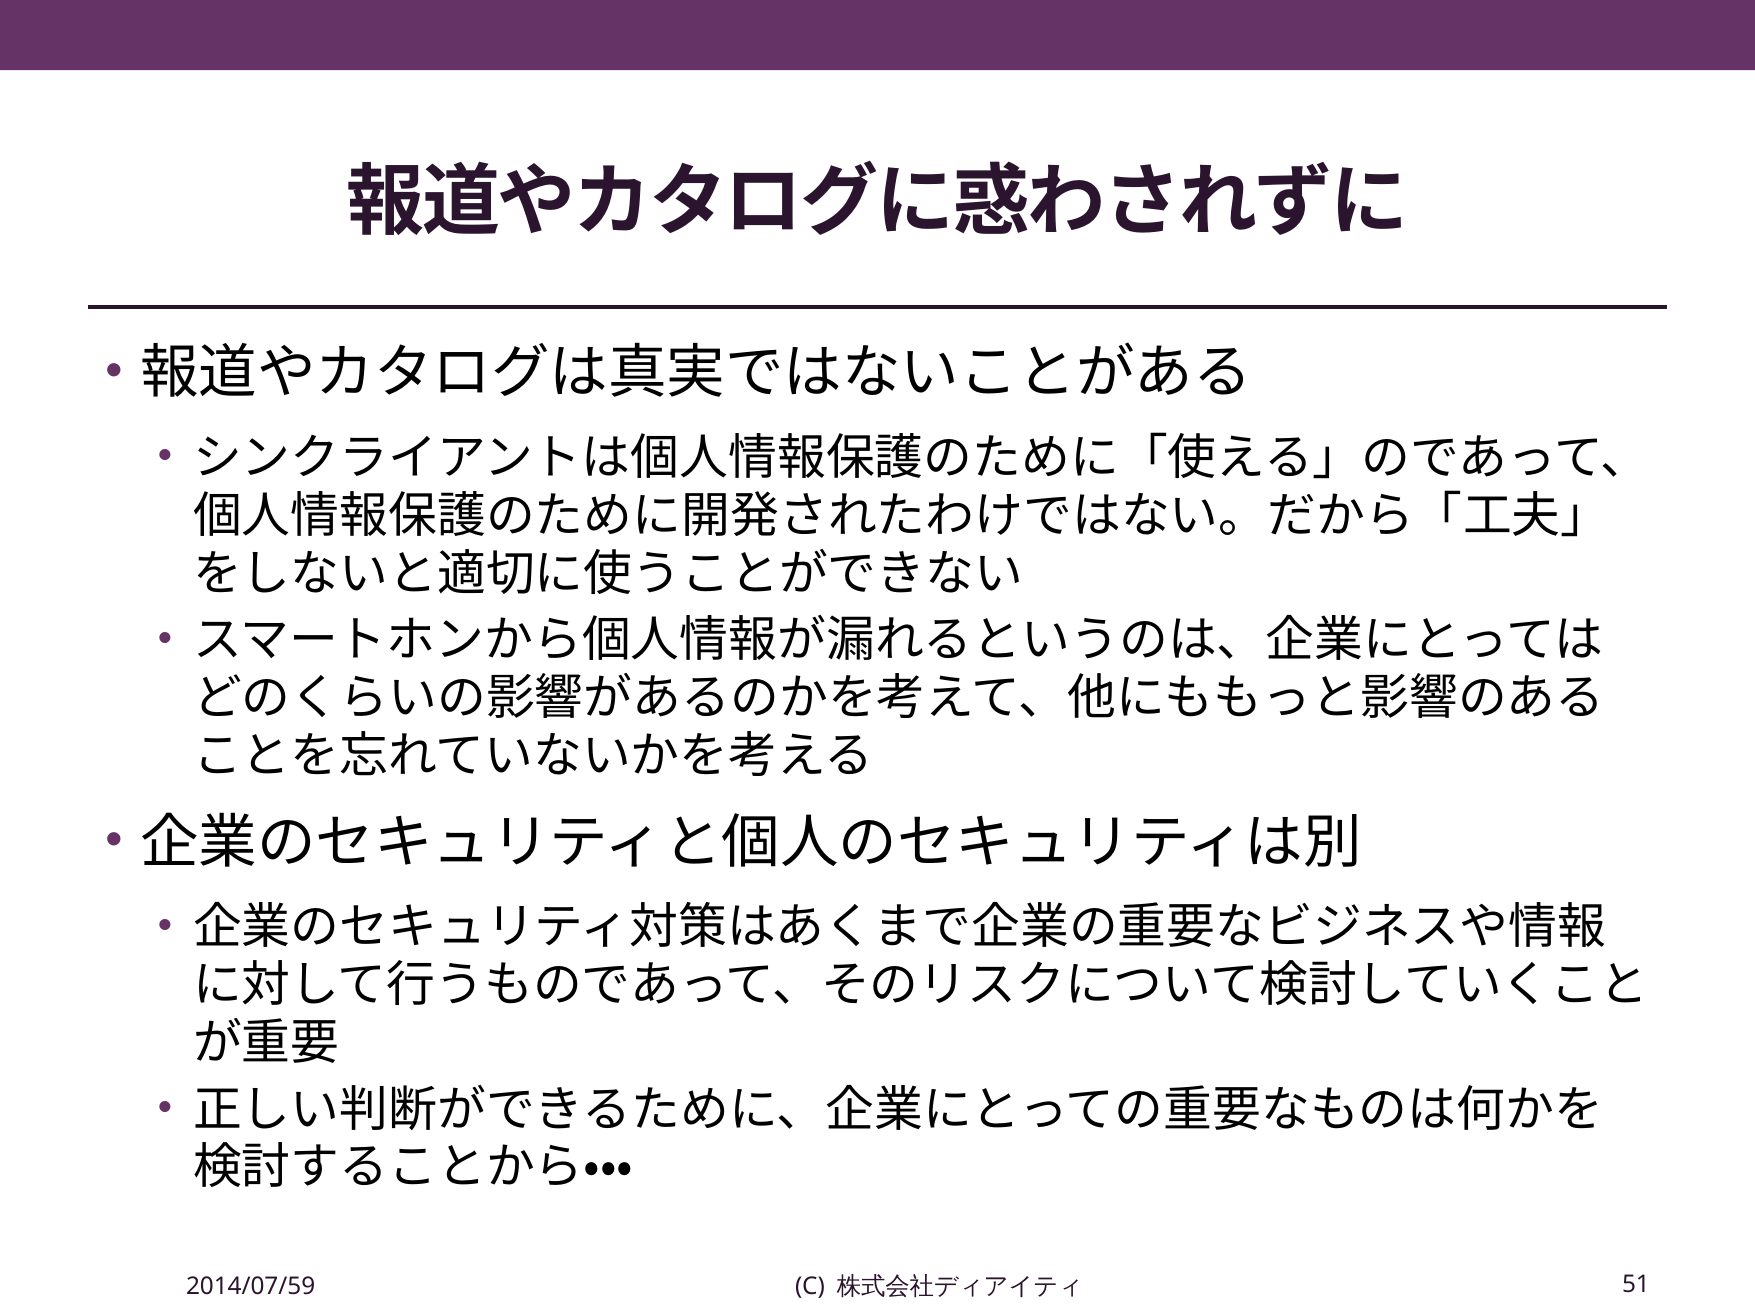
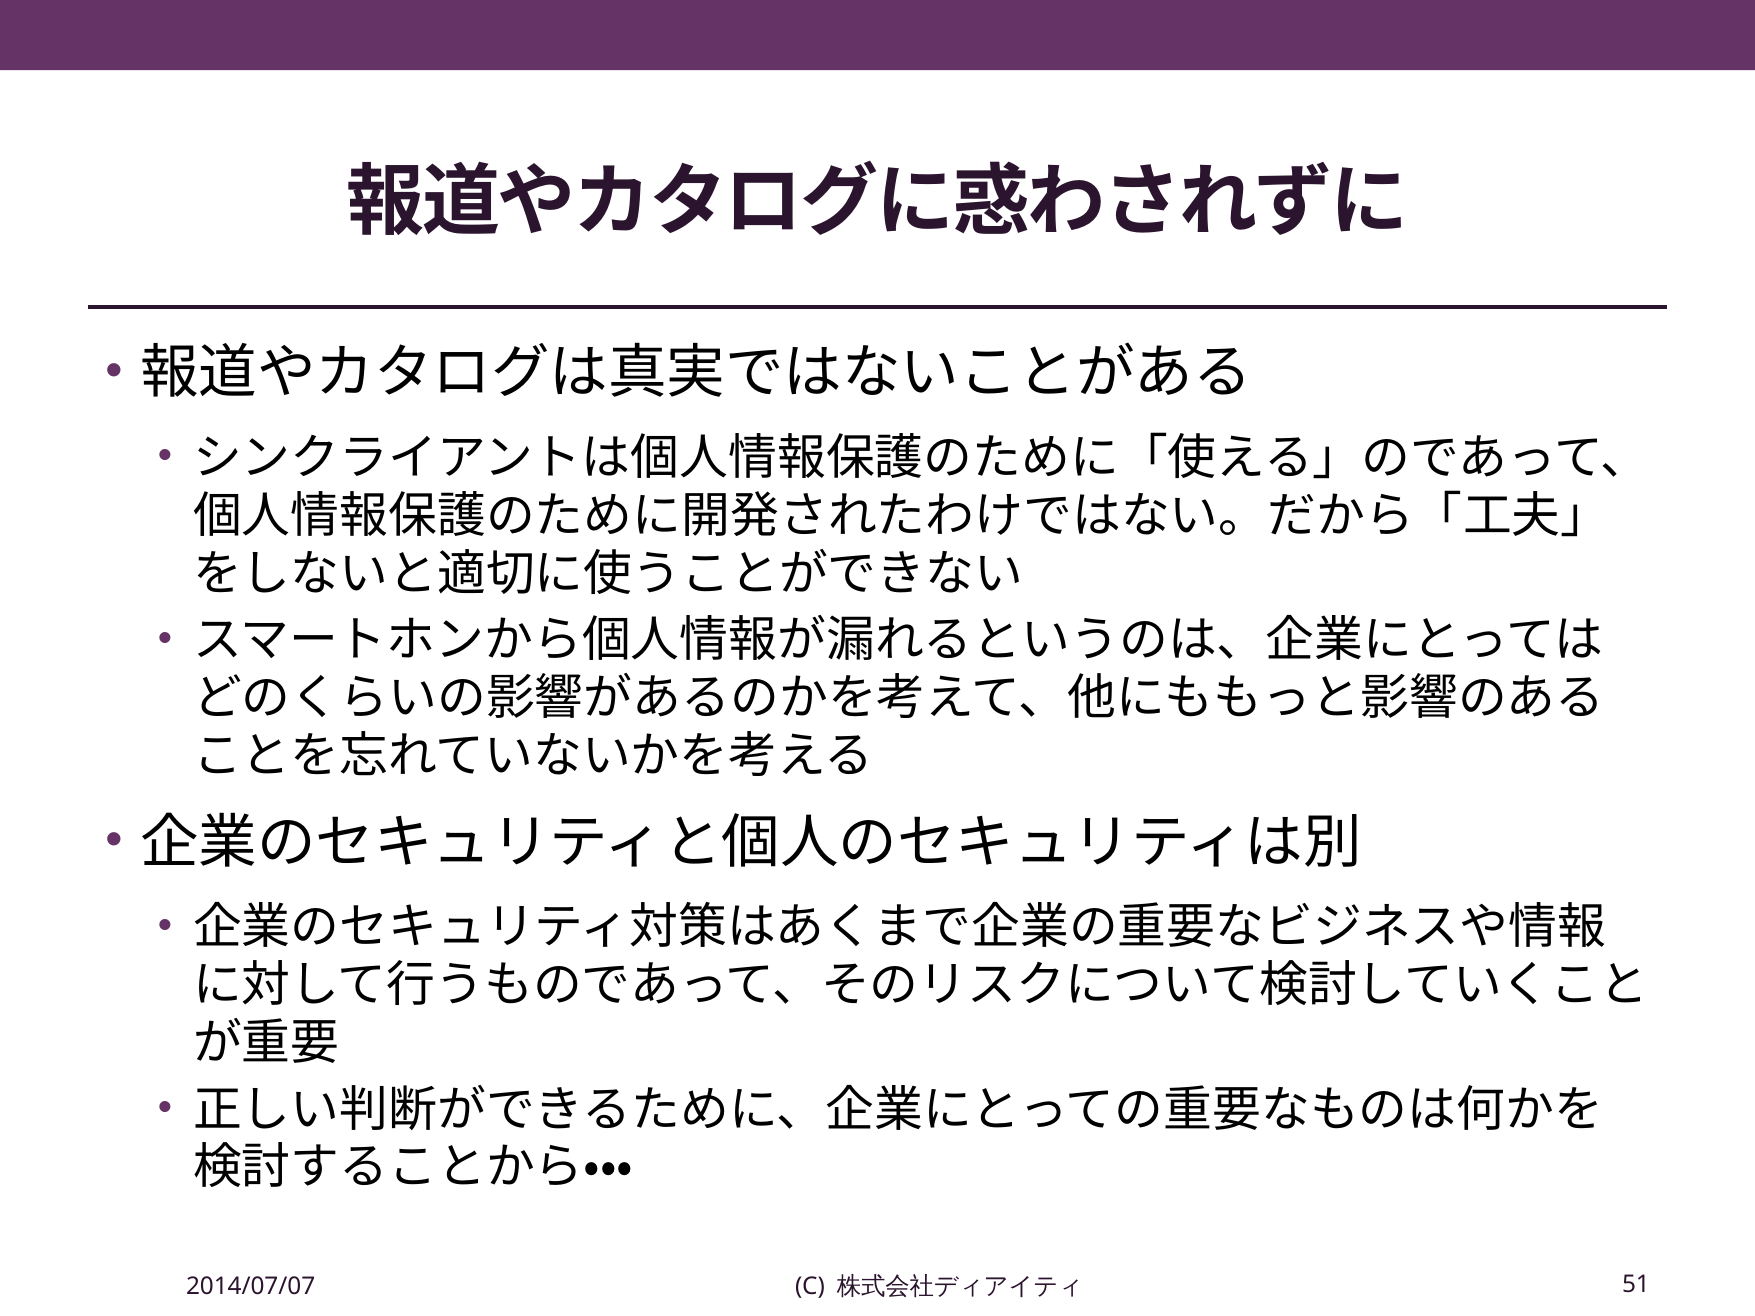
2014/07/59: 2014/07/59 -> 2014/07/07
